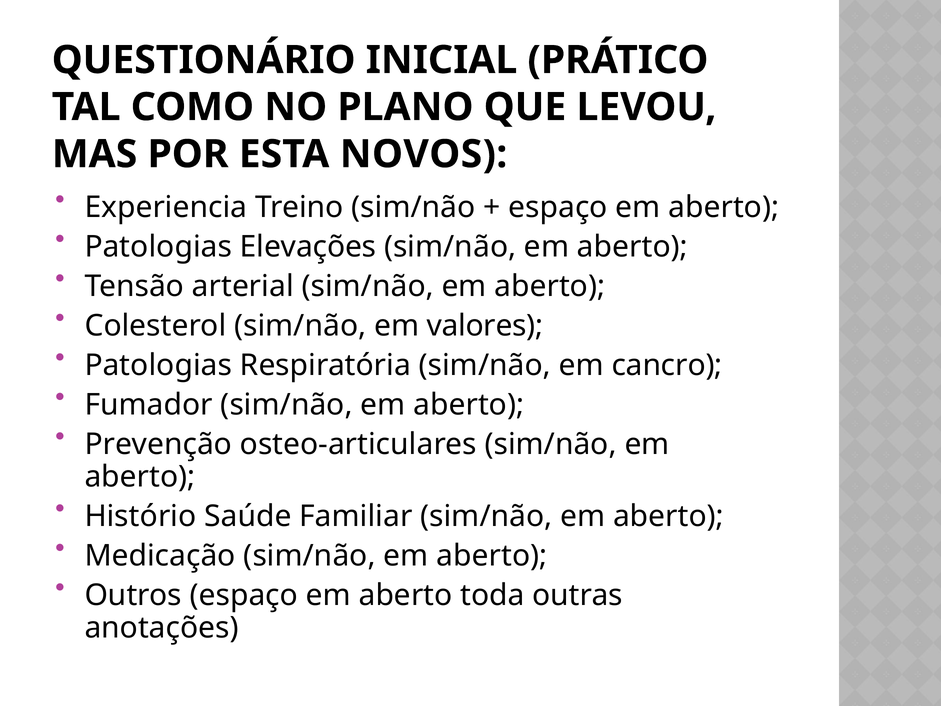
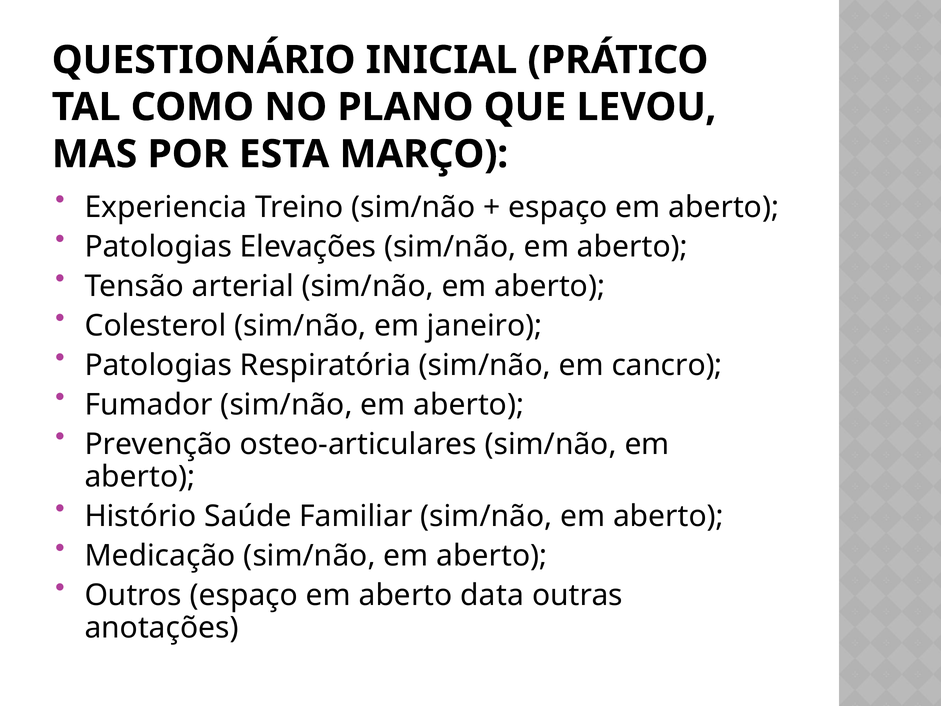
NOVOS: NOVOS -> MARÇO
valores: valores -> janeiro
toda: toda -> data
